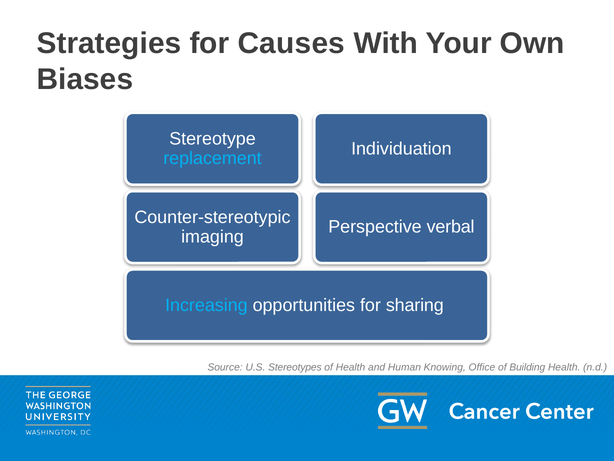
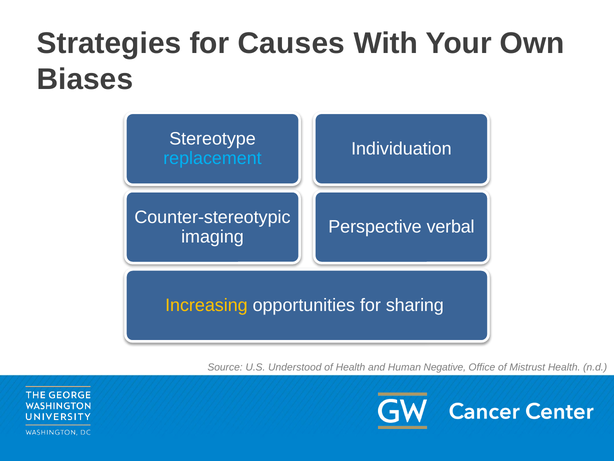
Increasing colour: light blue -> yellow
Stereotypes: Stereotypes -> Understood
Knowing: Knowing -> Negative
Building: Building -> Mistrust
